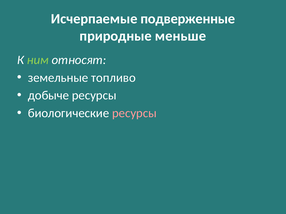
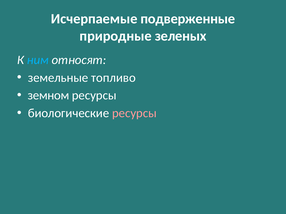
меньше: меньше -> зеленых
ним colour: light green -> light blue
добыче: добыче -> земном
